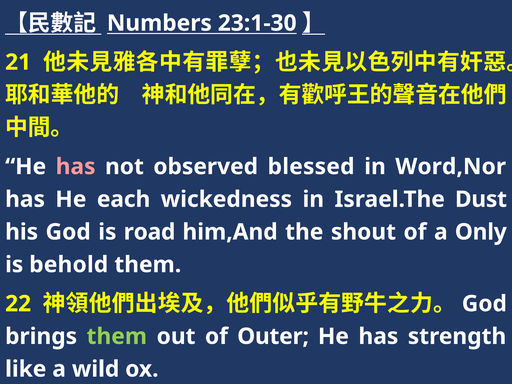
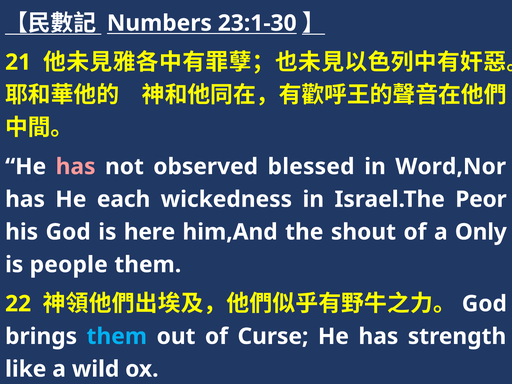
Dust: Dust -> Peor
road: road -> here
behold: behold -> people
them at (117, 336) colour: light green -> light blue
Outer: Outer -> Curse
